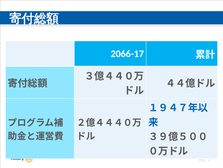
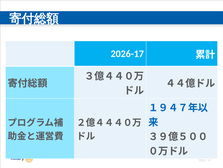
2066-17: 2066-17 -> 2026-17
